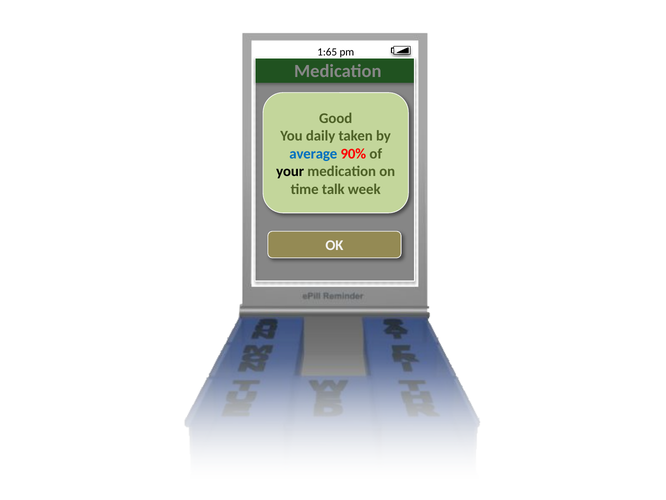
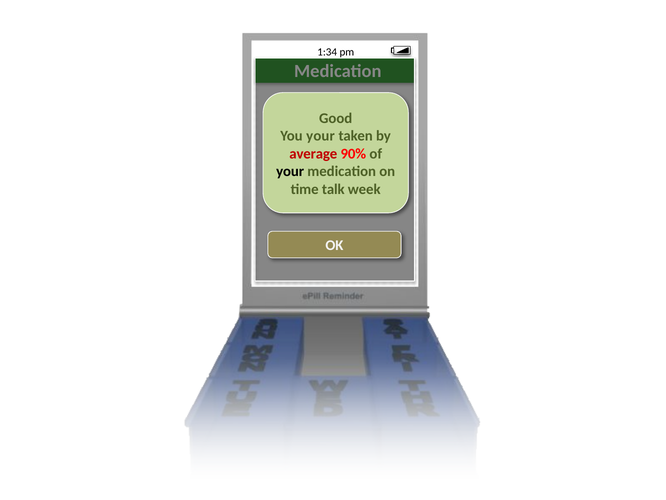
1:65: 1:65 -> 1:34
You daily: daily -> your
average colour: blue -> red
